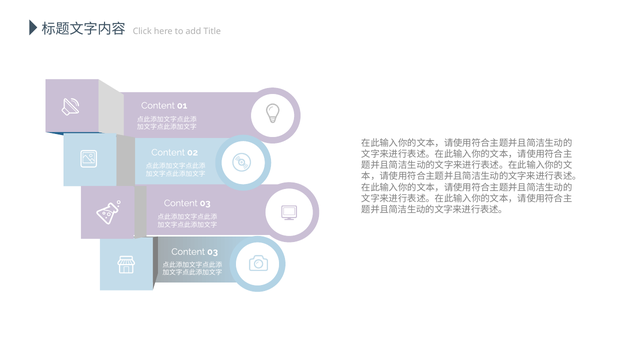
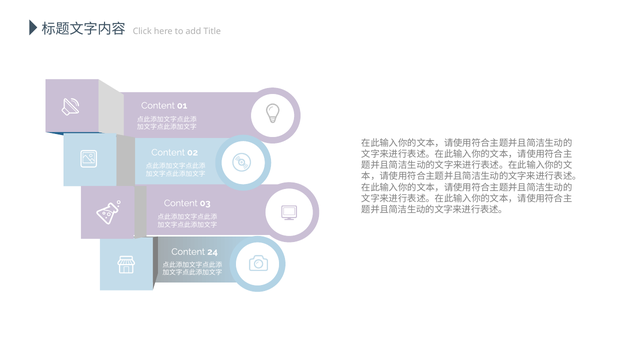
03 at (213, 252): 03 -> 24
